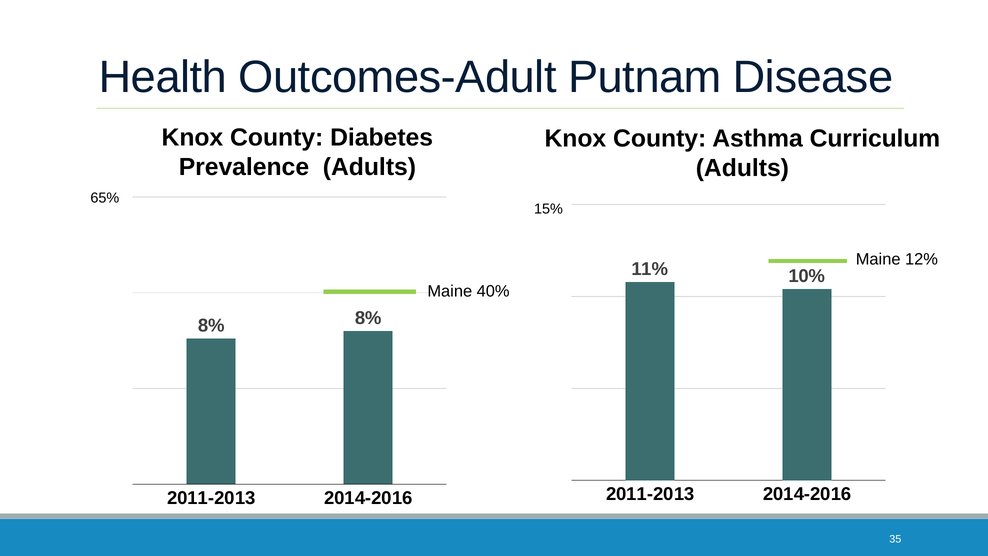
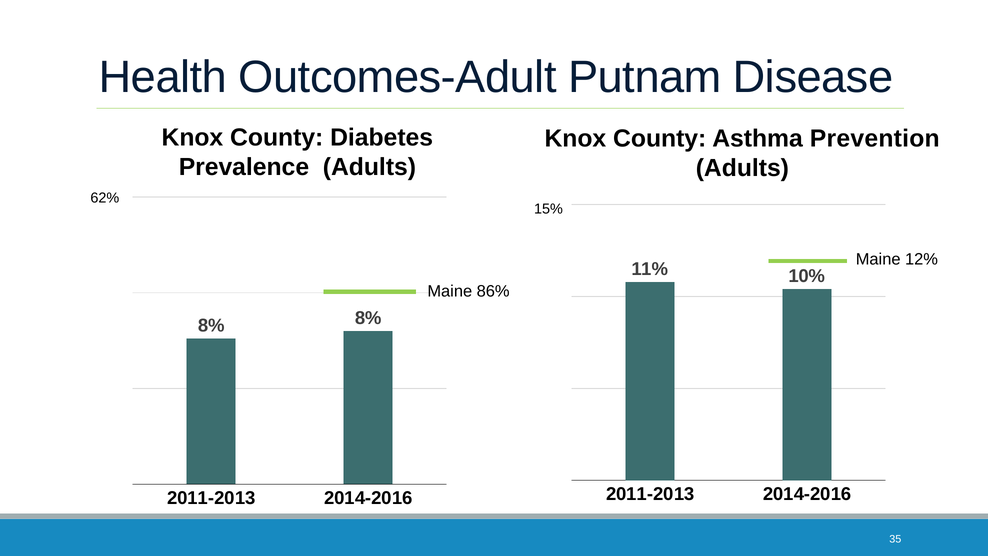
Curriculum: Curriculum -> Prevention
65%: 65% -> 62%
40%: 40% -> 86%
